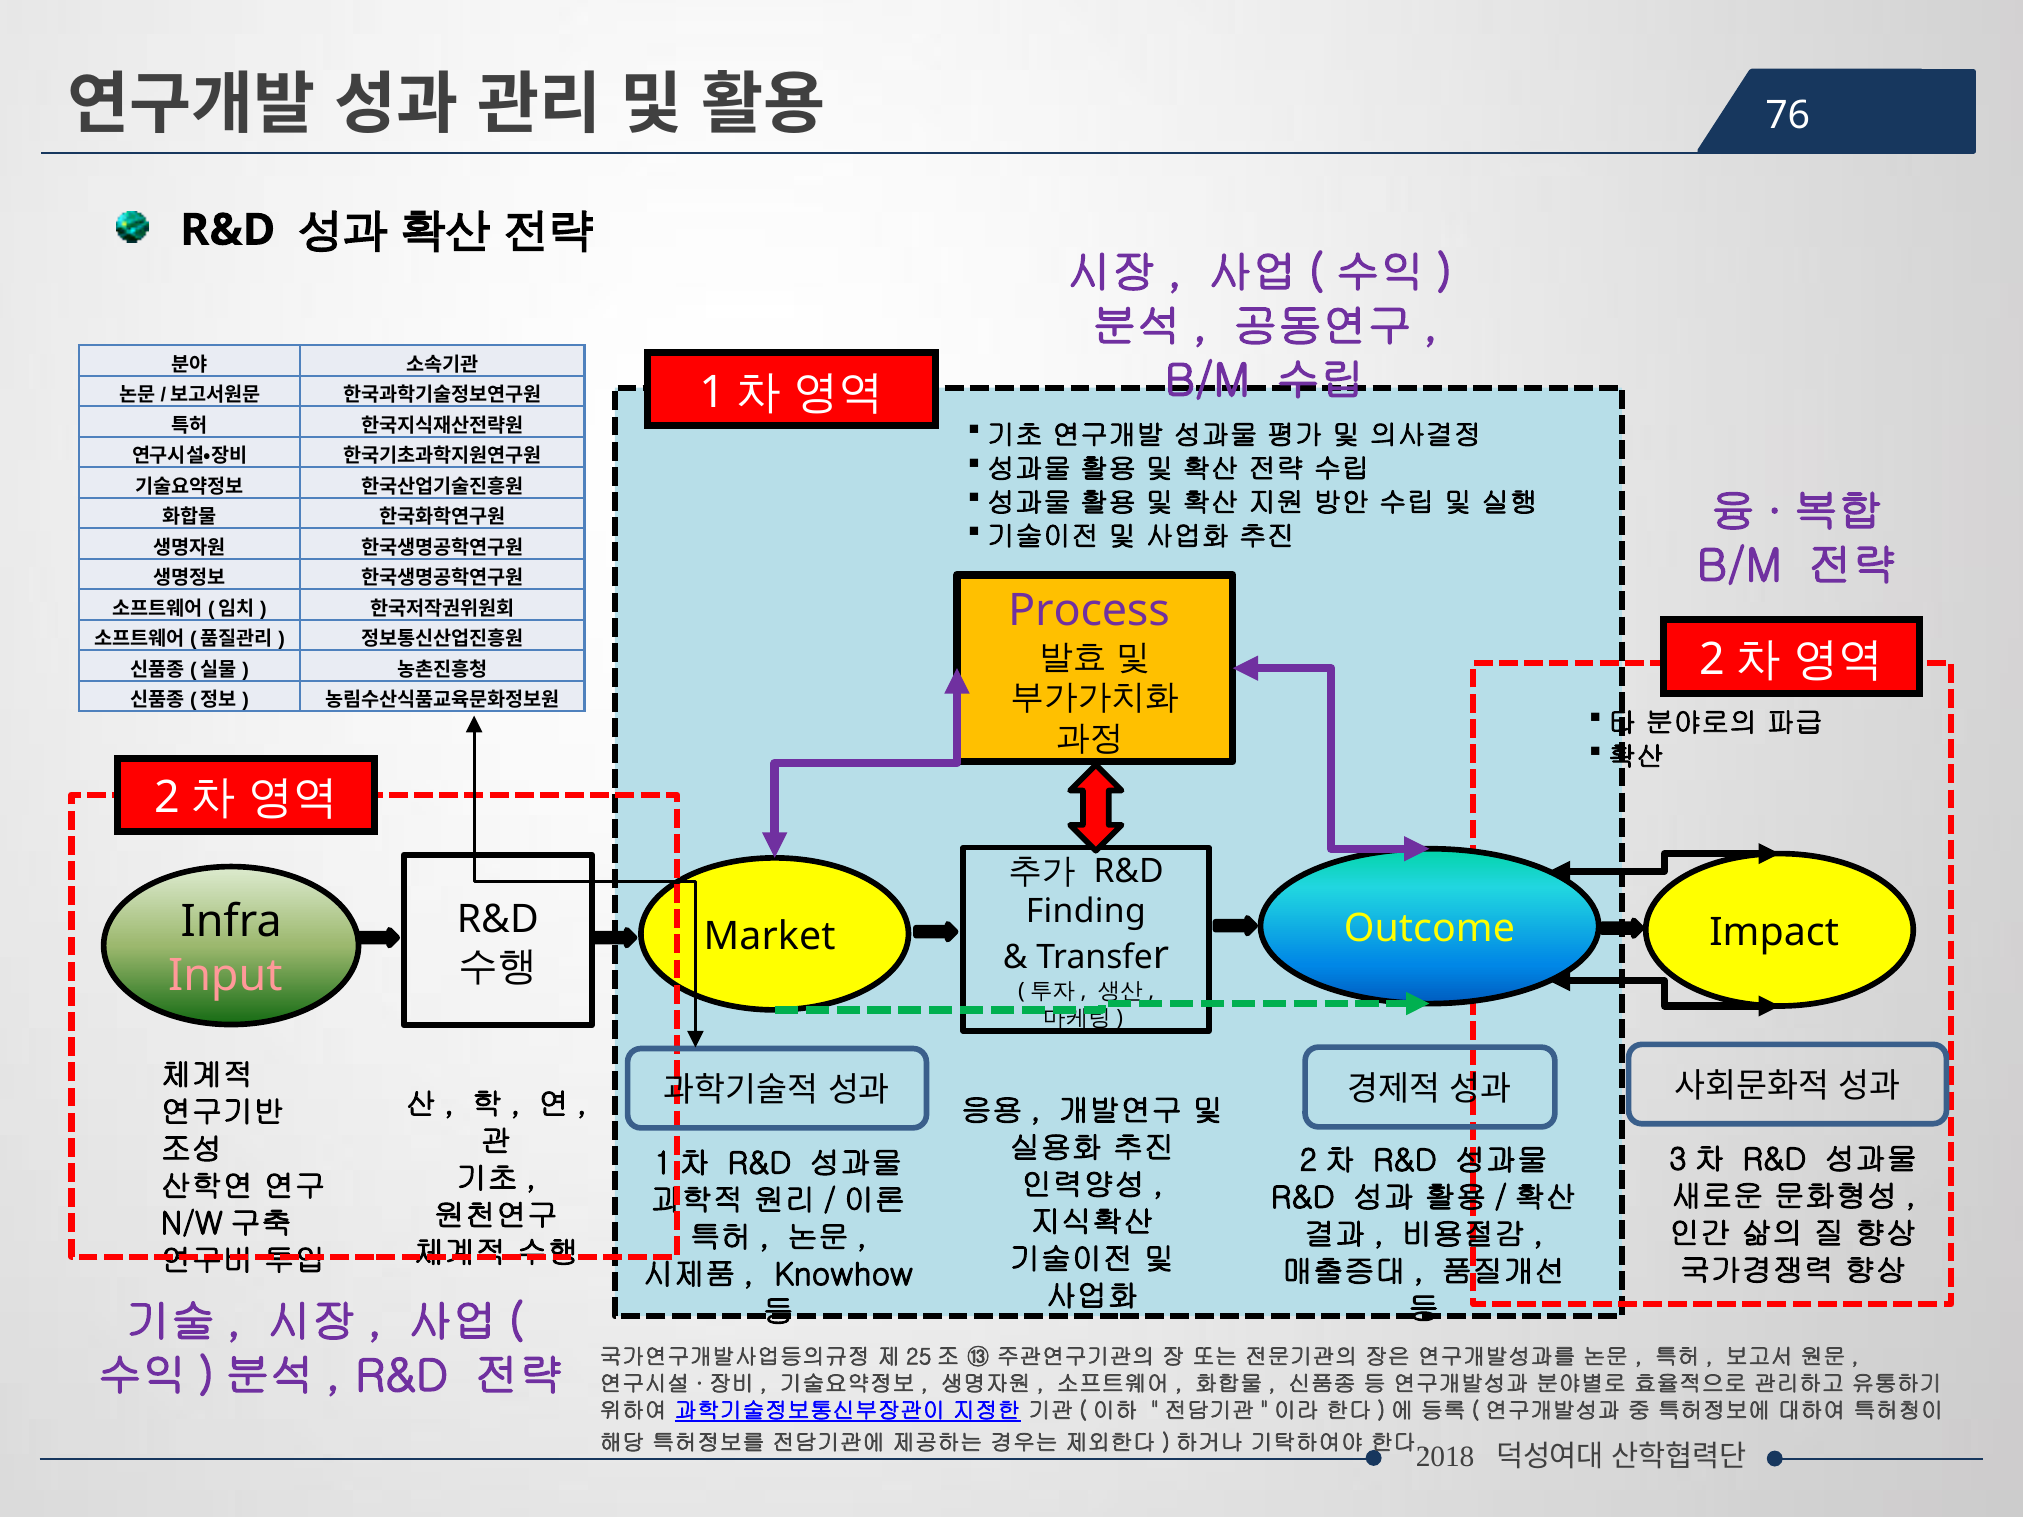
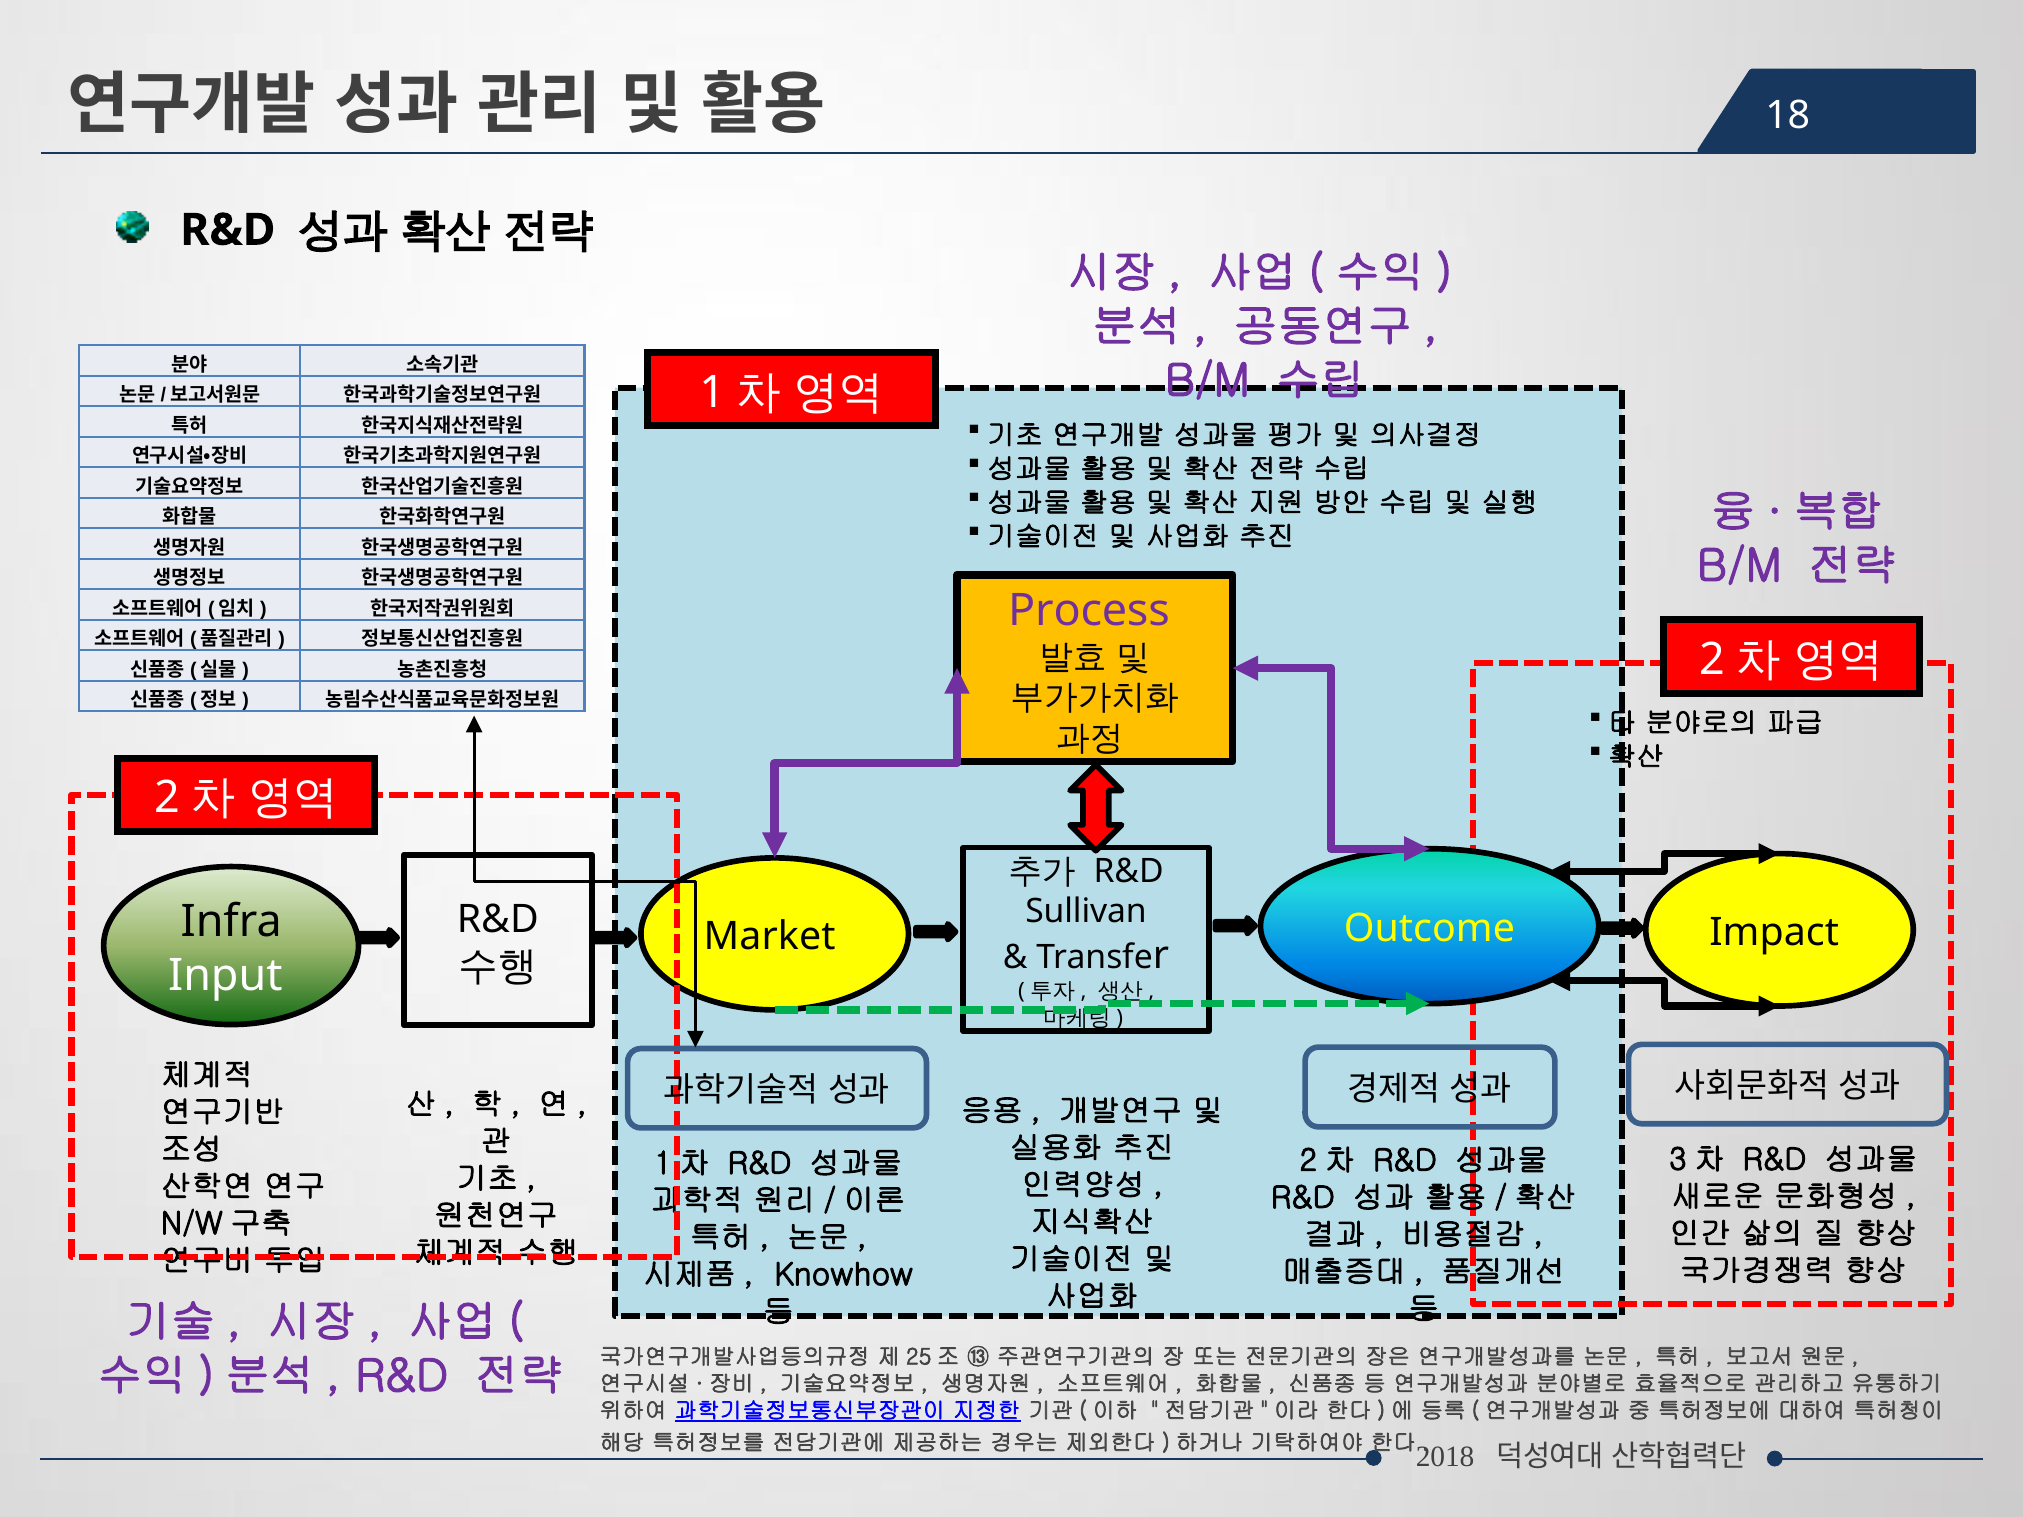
76: 76 -> 18
Finding: Finding -> Sullivan
Input colour: pink -> white
